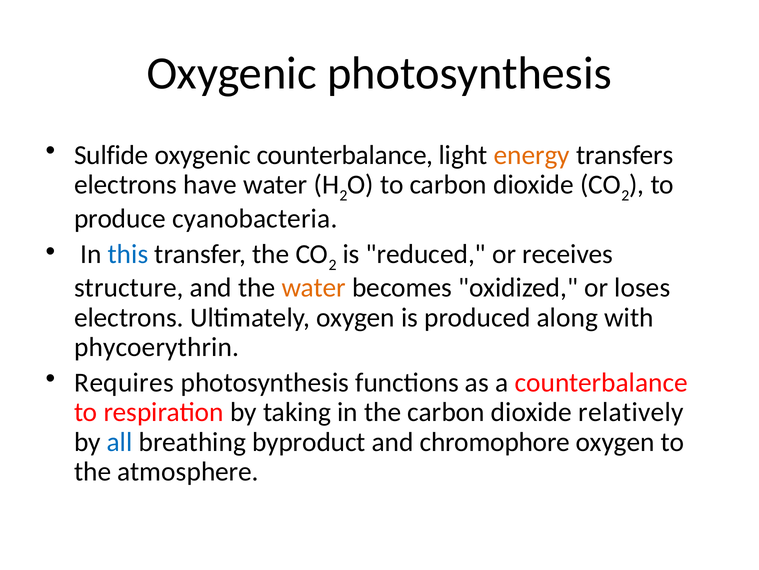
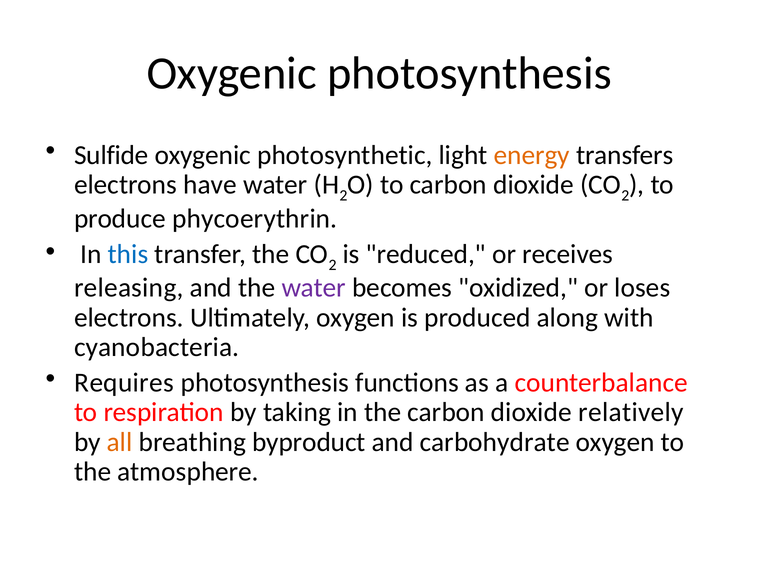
oxygenic counterbalance: counterbalance -> photosynthetic
cyanobacteria: cyanobacteria -> phycoerythrin
structure: structure -> releasing
water at (314, 287) colour: orange -> purple
phycoerythrin: phycoerythrin -> cyanobacteria
all colour: blue -> orange
chromophore: chromophore -> carbohydrate
